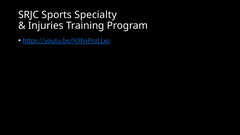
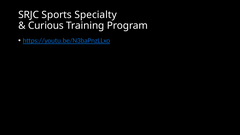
Injuries: Injuries -> Curious
